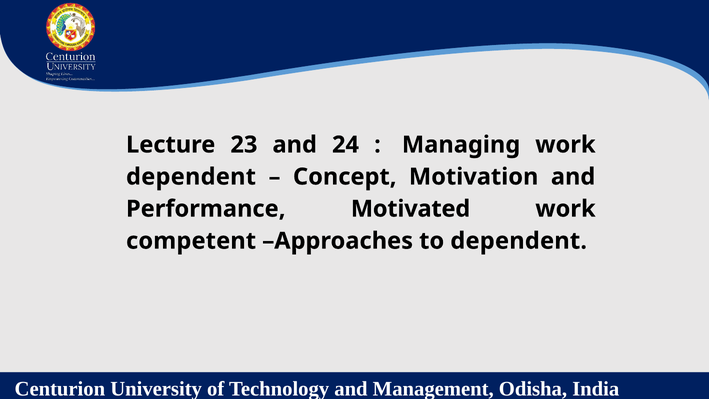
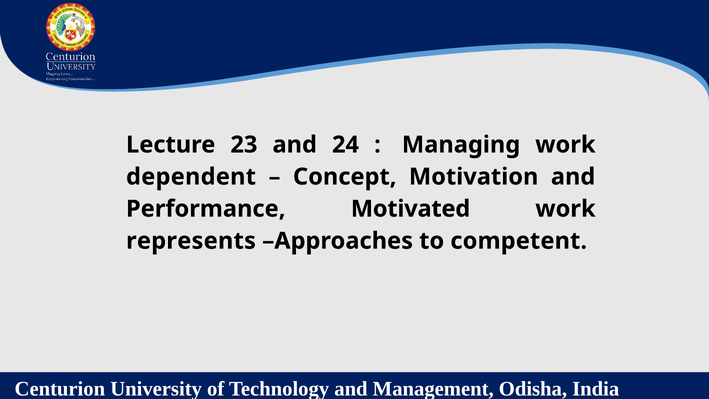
competent: competent -> represents
to dependent: dependent -> competent
